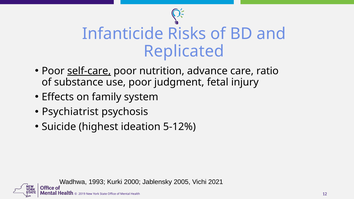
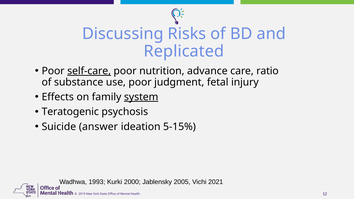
Infanticide: Infanticide -> Discussing
system underline: none -> present
Psychiatrist: Psychiatrist -> Teratogenic
highest: highest -> answer
5-12%: 5-12% -> 5-15%
